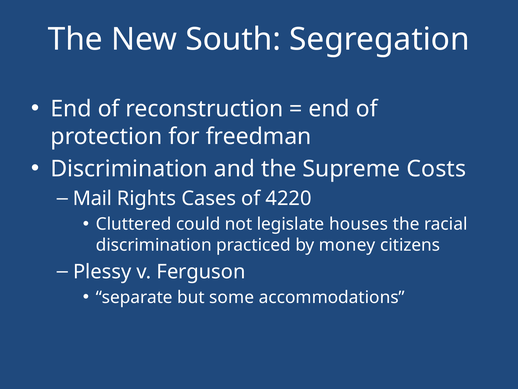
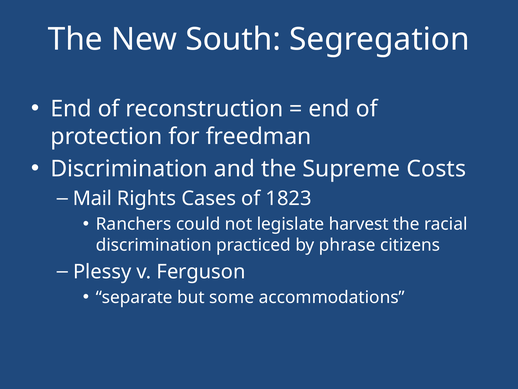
4220: 4220 -> 1823
Cluttered: Cluttered -> Ranchers
houses: houses -> harvest
money: money -> phrase
